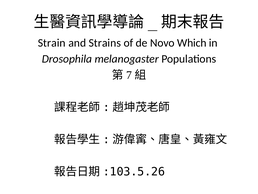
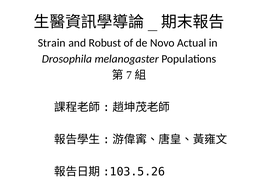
Strains: Strains -> Robust
Which: Which -> Actual
